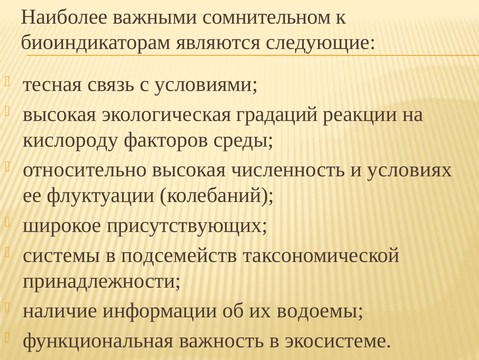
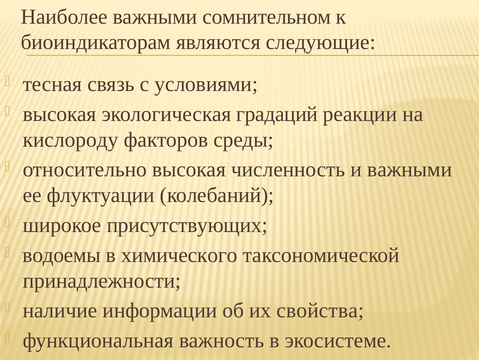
и условиях: условиях -> важными
системы: системы -> водоемы
подсемейств: подсемейств -> химического
водоемы: водоемы -> свойства
